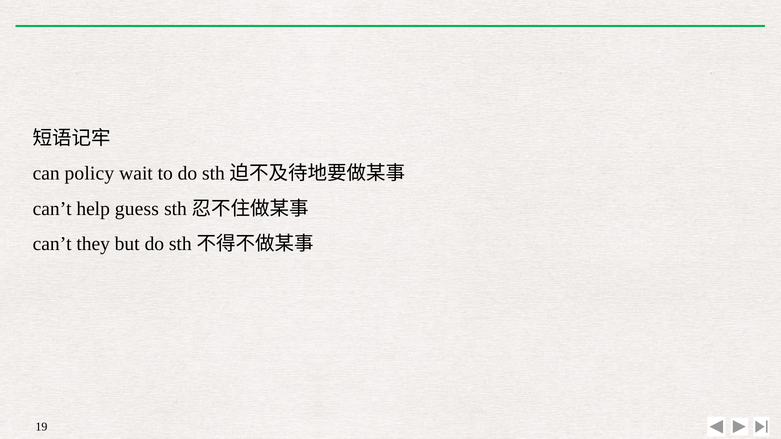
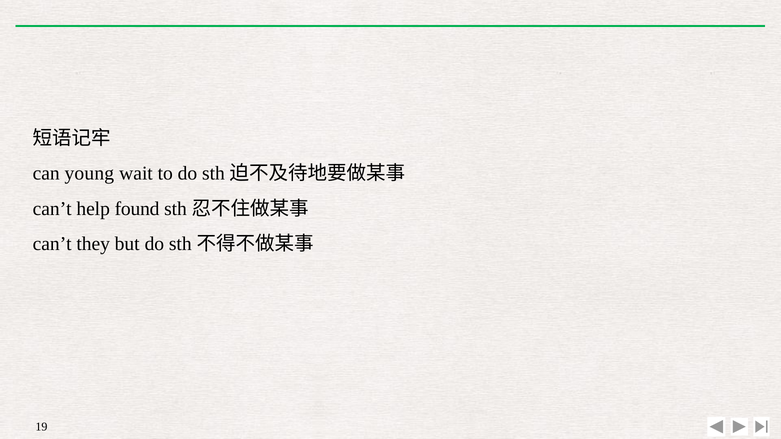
policy: policy -> young
guess: guess -> found
